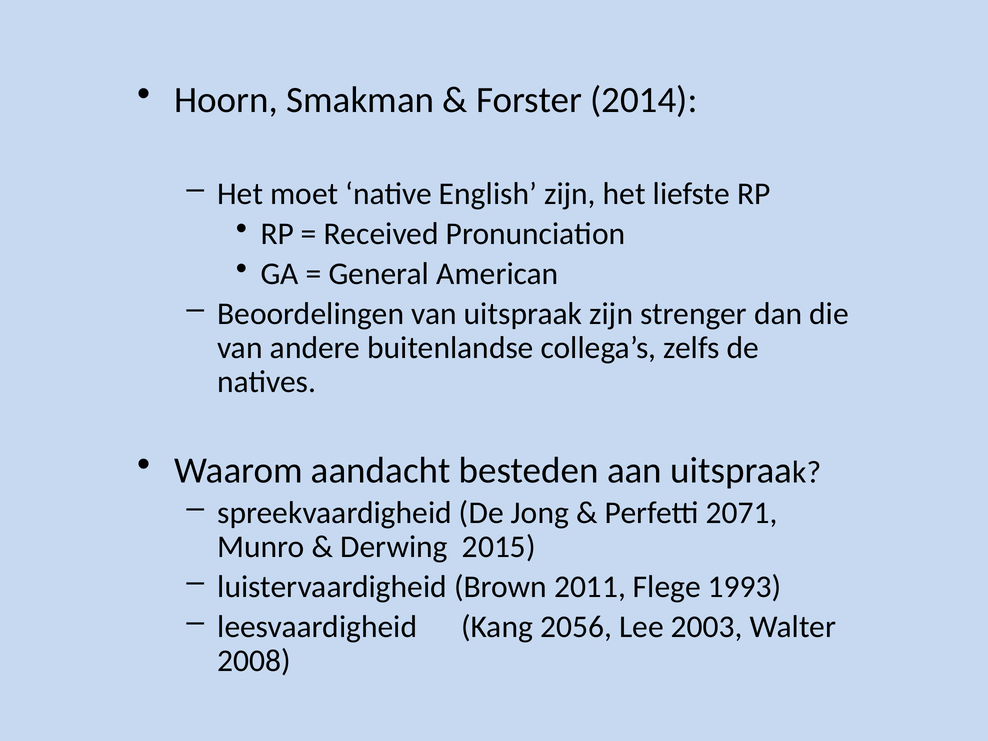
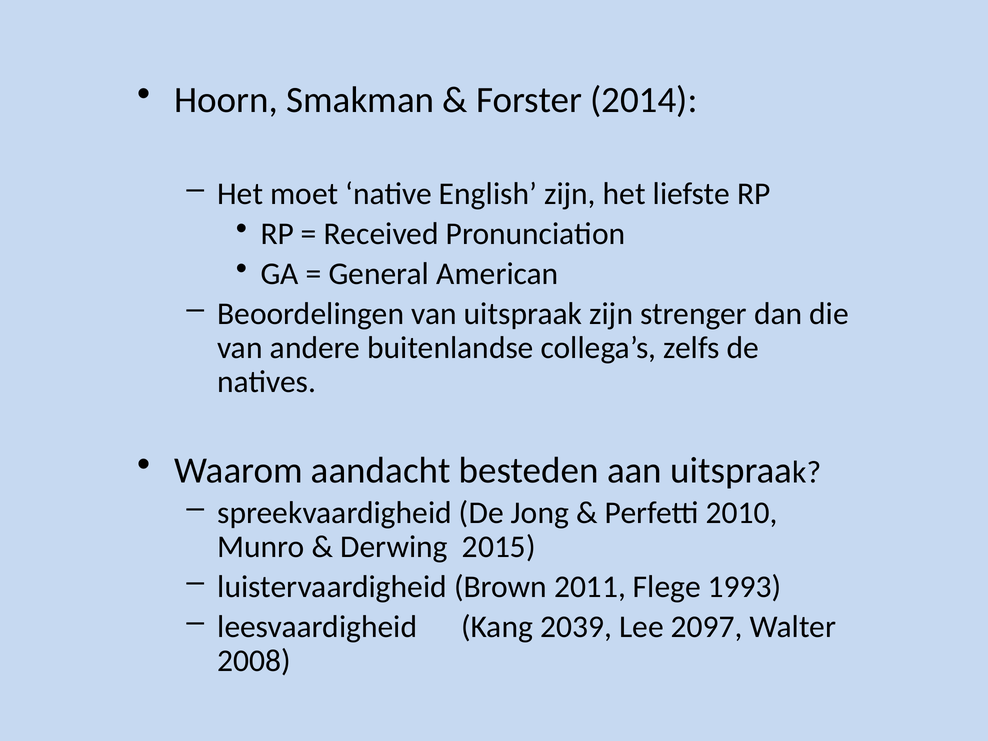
2071: 2071 -> 2010
2056: 2056 -> 2039
2003: 2003 -> 2097
